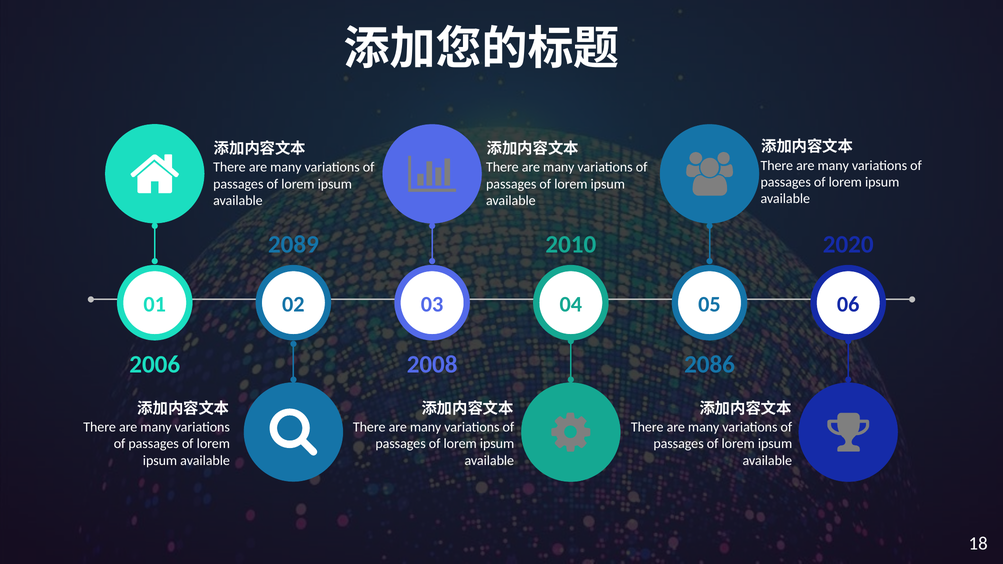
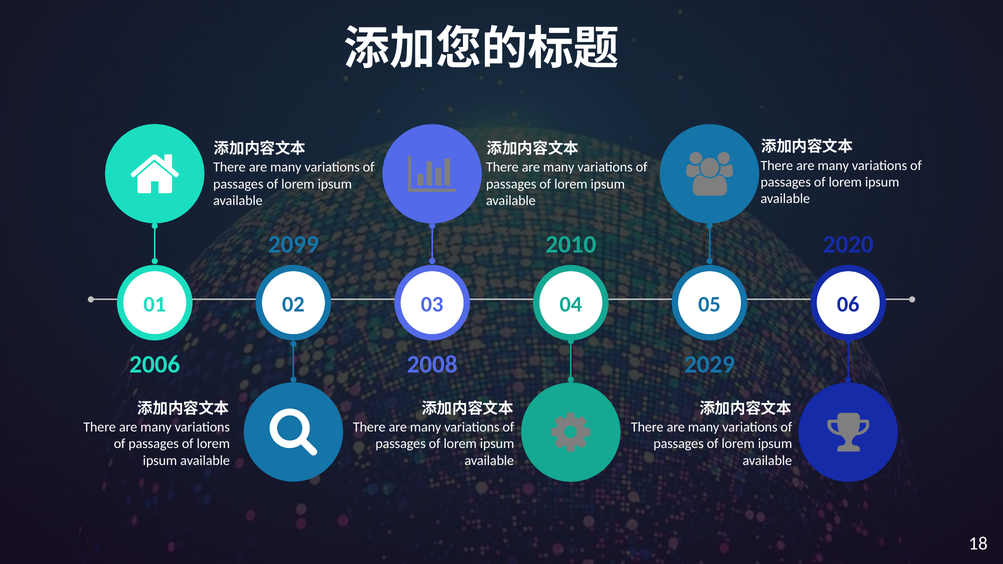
2089: 2089 -> 2099
2086: 2086 -> 2029
